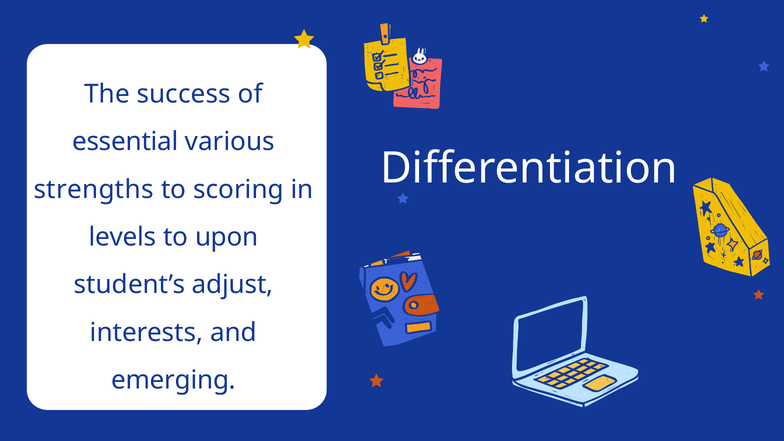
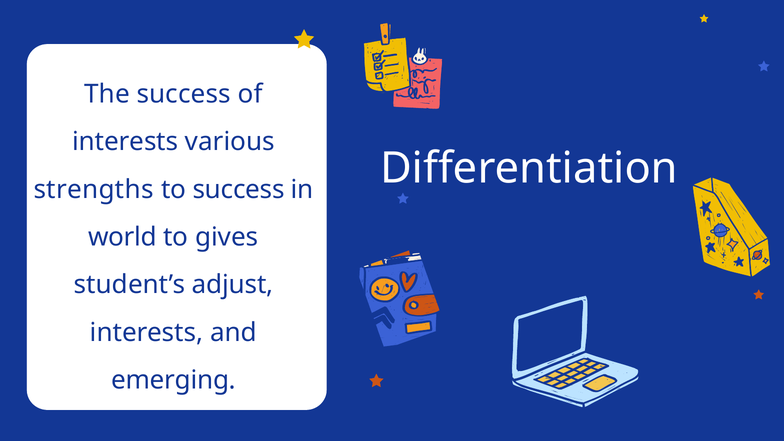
essential at (125, 142): essential -> interests
to scoring: scoring -> success
levels: levels -> world
upon: upon -> gives
